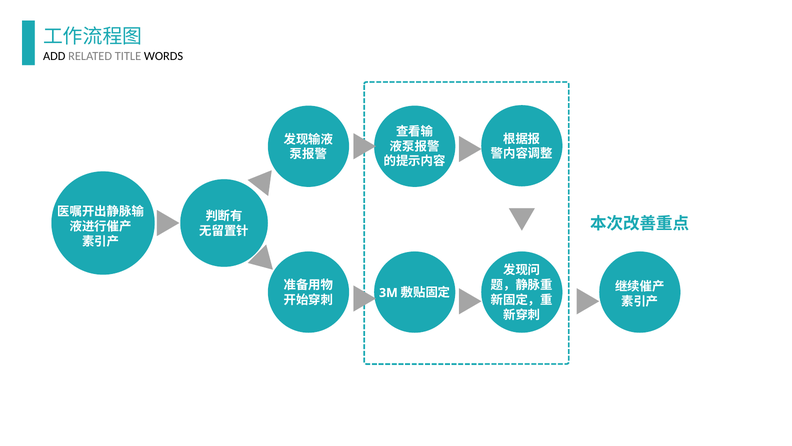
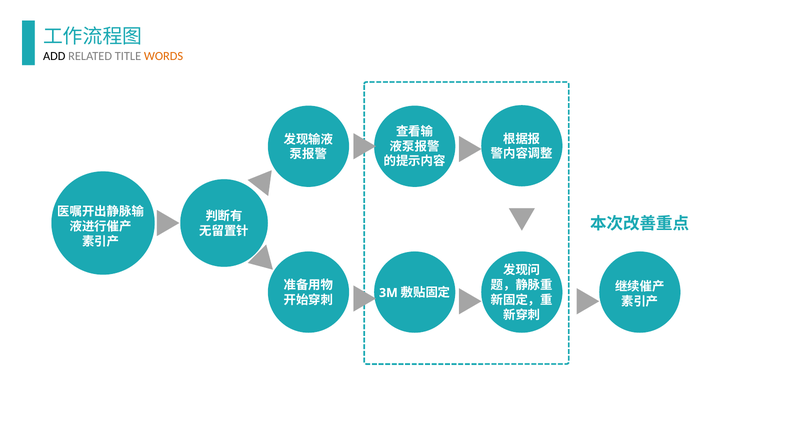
WORDS colour: black -> orange
